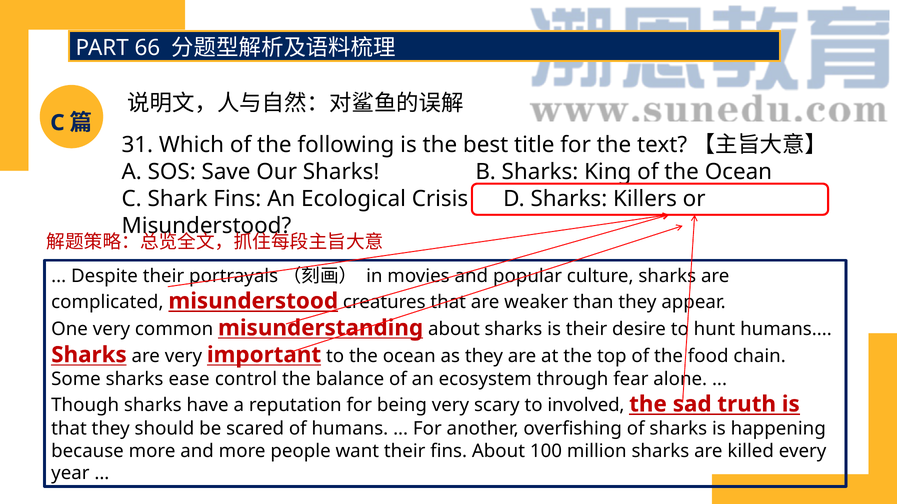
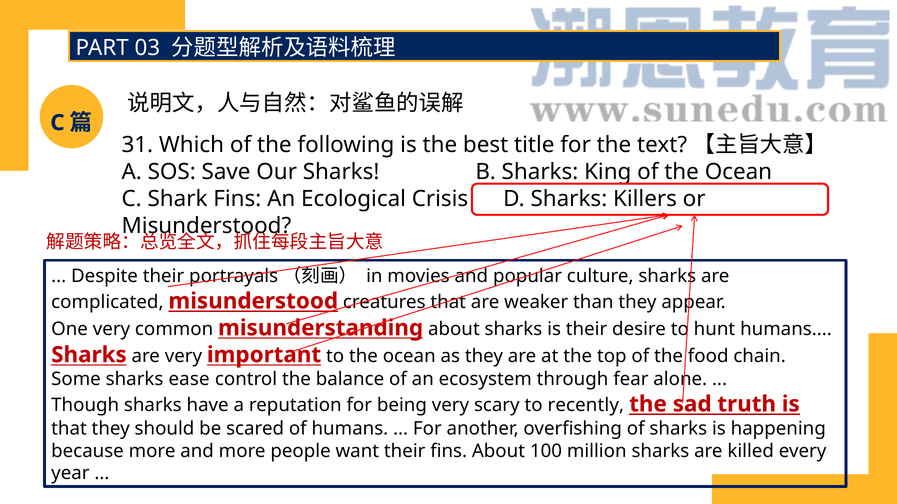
66: 66 -> 03
involved: involved -> recently
